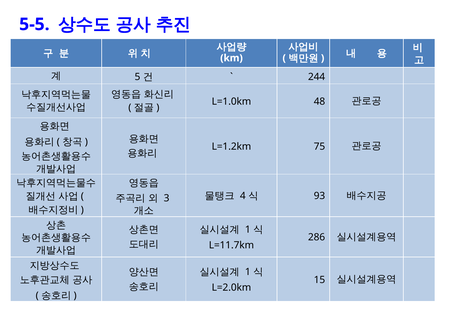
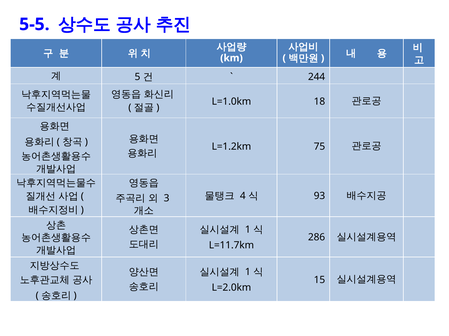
48: 48 -> 18
